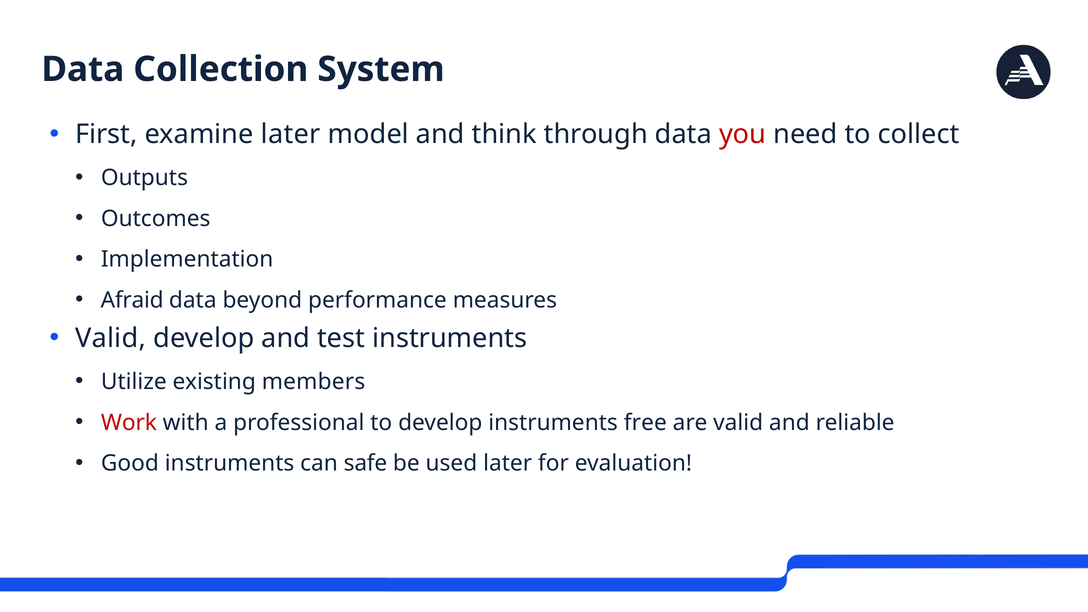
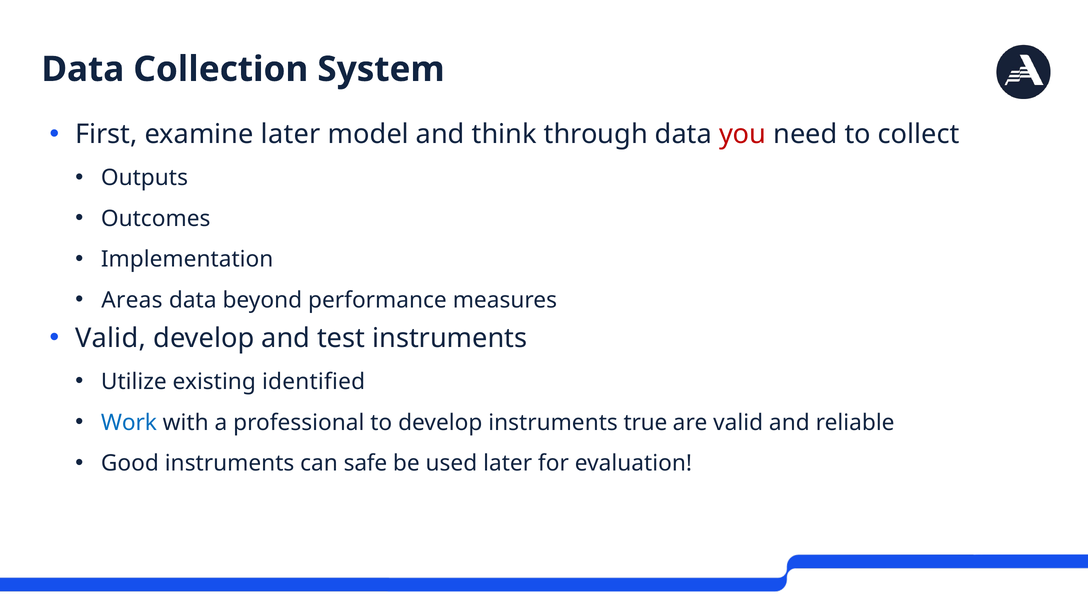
Afraid: Afraid -> Areas
members: members -> identified
Work colour: red -> blue
free: free -> true
